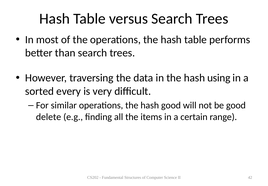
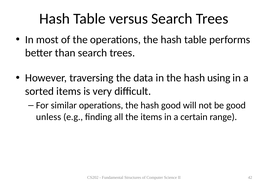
sorted every: every -> items
delete: delete -> unless
